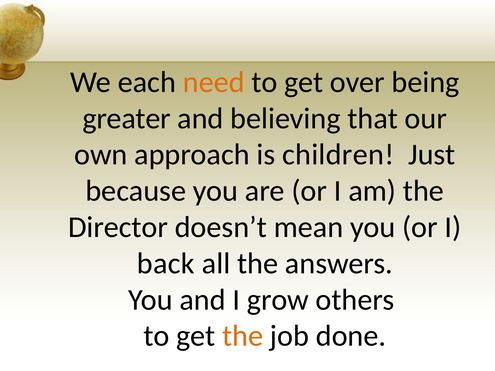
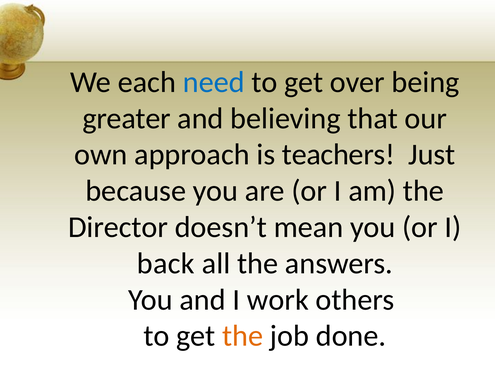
need colour: orange -> blue
children: children -> teachers
grow: grow -> work
